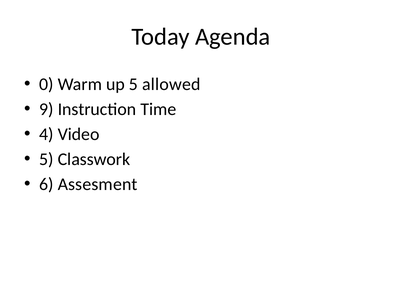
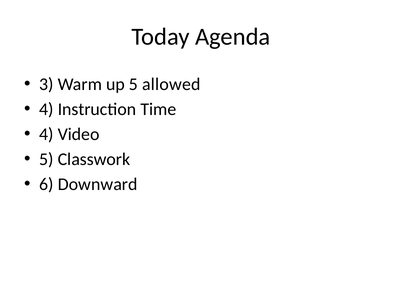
0: 0 -> 3
9 at (46, 109): 9 -> 4
Assesment: Assesment -> Downward
